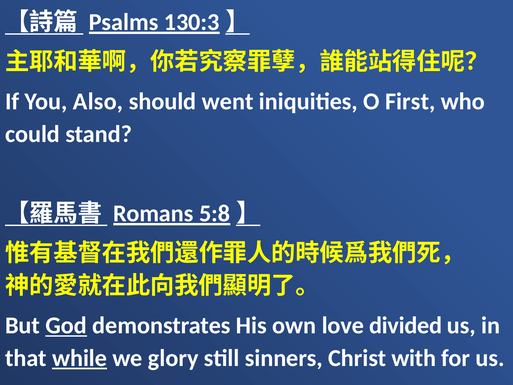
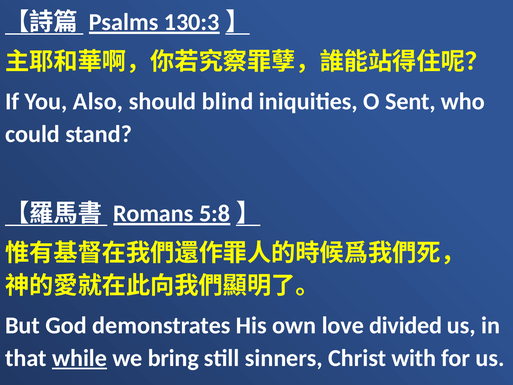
went: went -> blind
First: First -> Sent
God underline: present -> none
glory: glory -> bring
